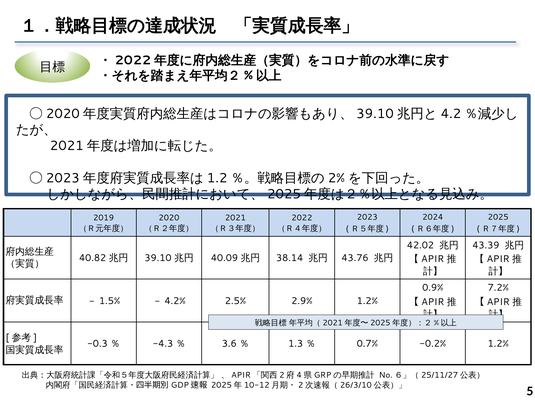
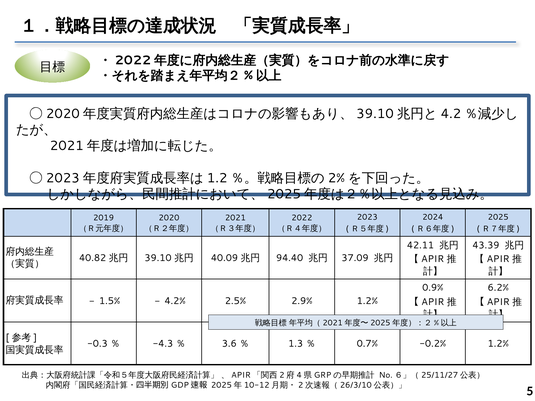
42.02: 42.02 -> 42.11
38.14: 38.14 -> 94.40
43.76: 43.76 -> 37.09
7.2%: 7.2% -> 6.2%
